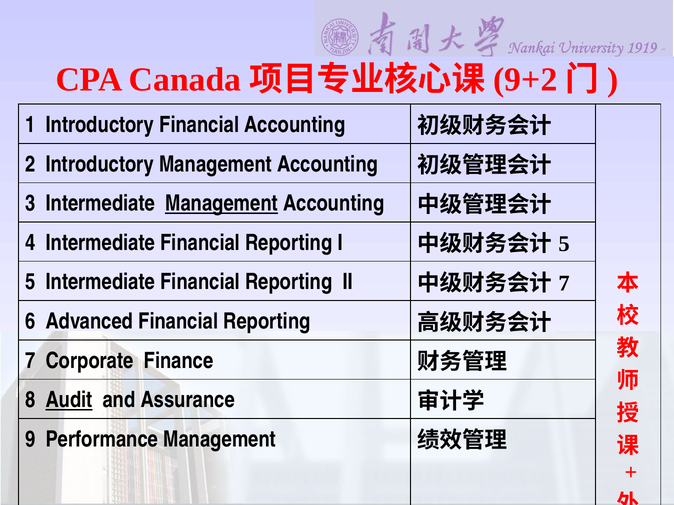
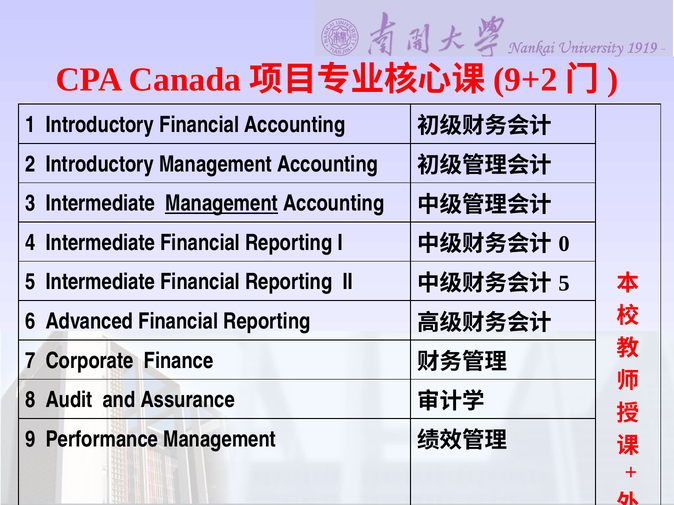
5 at (564, 244): 5 -> 0
7 at (564, 284): 7 -> 5
Audit underline: present -> none
